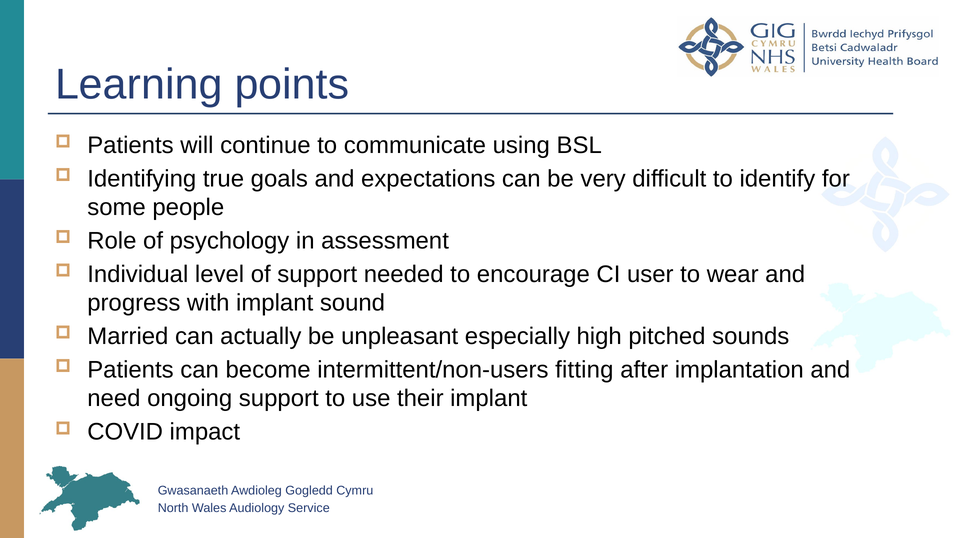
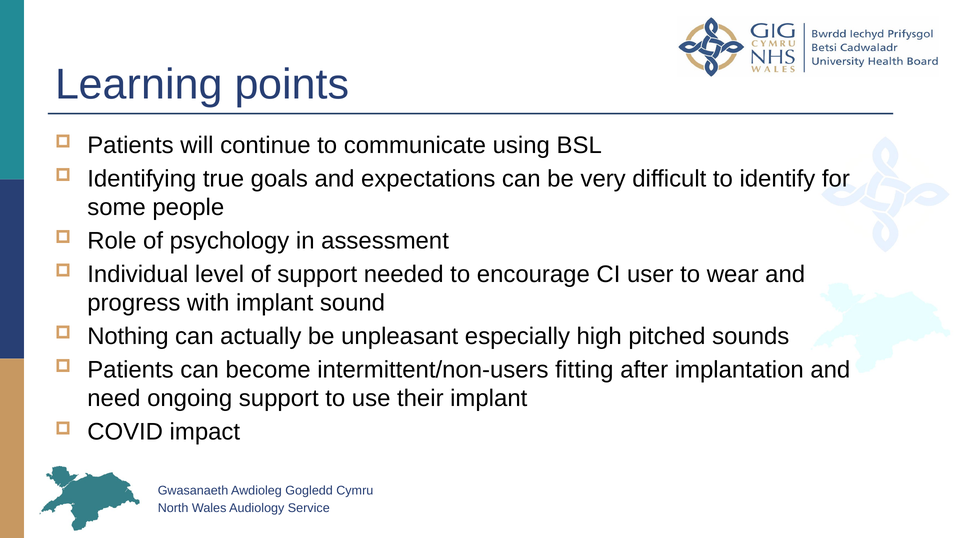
Married: Married -> Nothing
